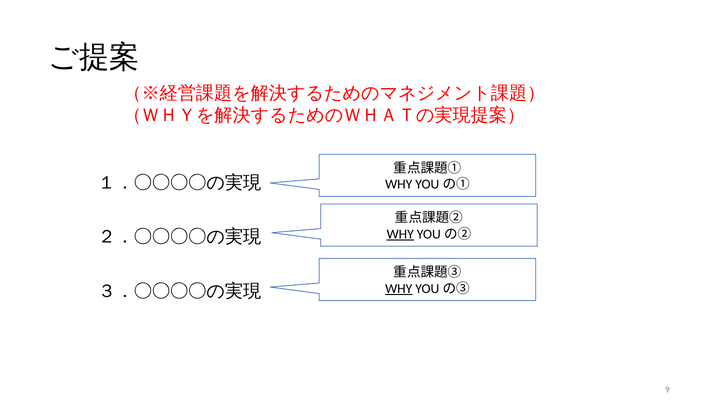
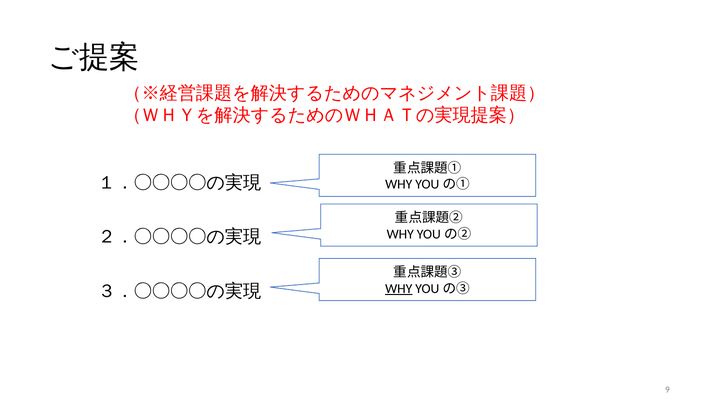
WHY at (400, 234) underline: present -> none
